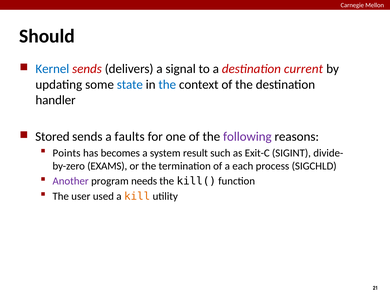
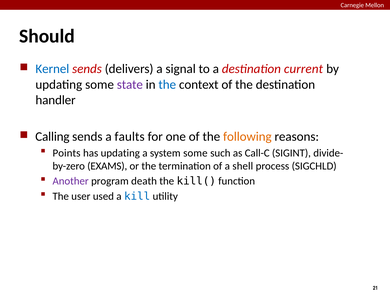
state colour: blue -> purple
Stored: Stored -> Calling
following colour: purple -> orange
has becomes: becomes -> updating
system result: result -> some
Exit-C: Exit-C -> Call-C
each: each -> shell
needs: needs -> death
kill colour: orange -> blue
